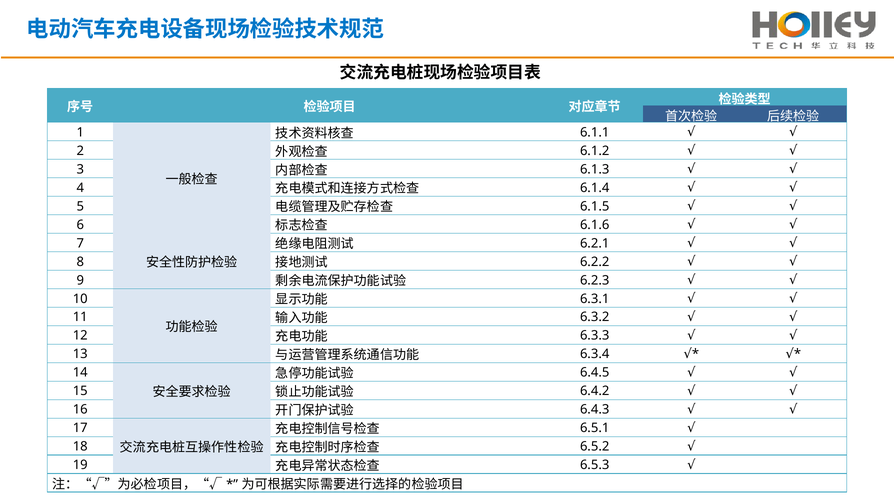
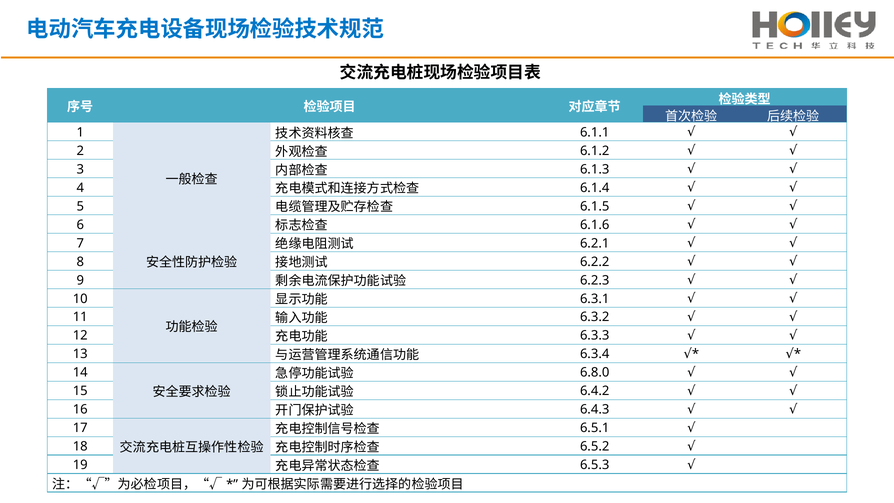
6.4.5: 6.4.5 -> 6.8.0
